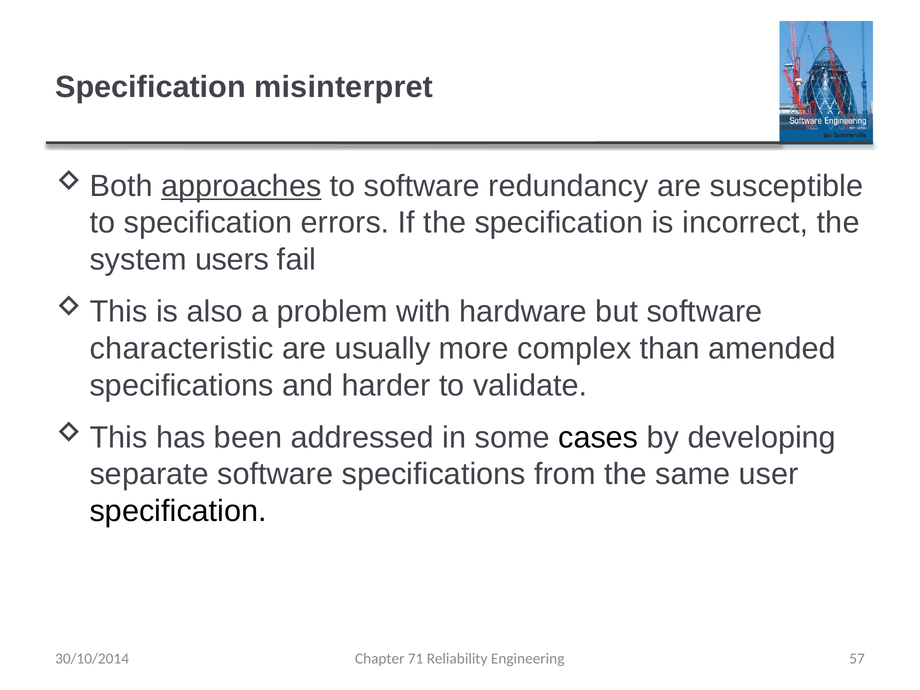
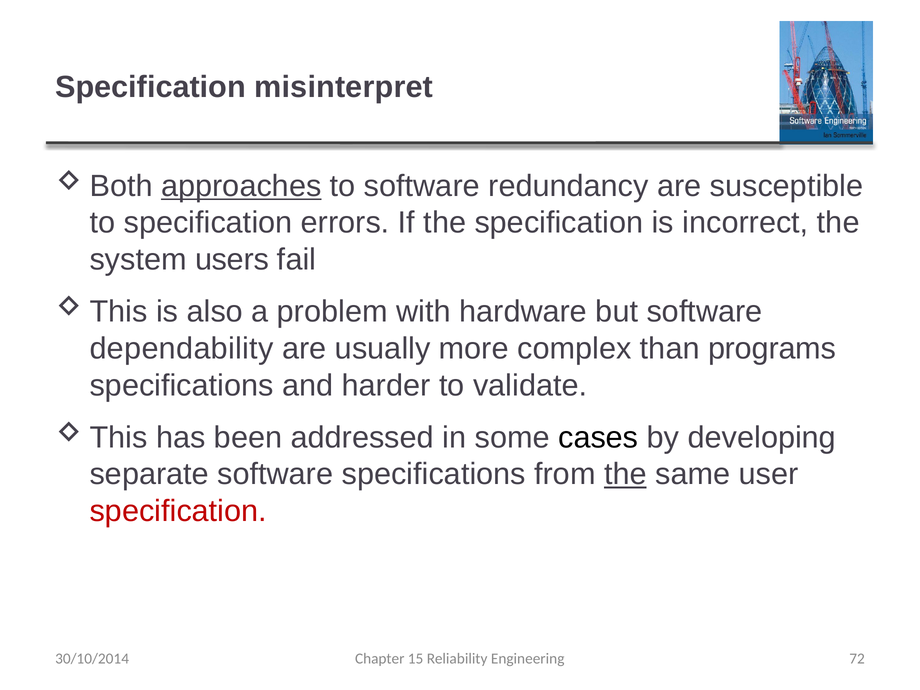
characteristic: characteristic -> dependability
amended: amended -> programs
the at (625, 474) underline: none -> present
specification at (178, 511) colour: black -> red
71: 71 -> 15
57: 57 -> 72
